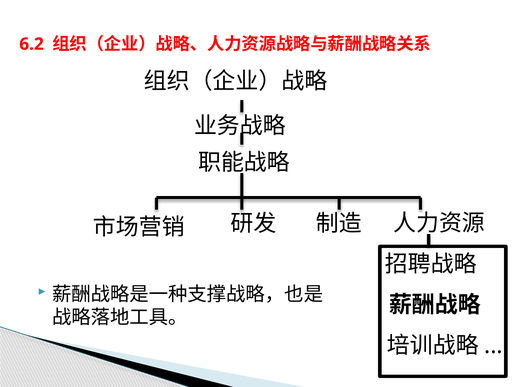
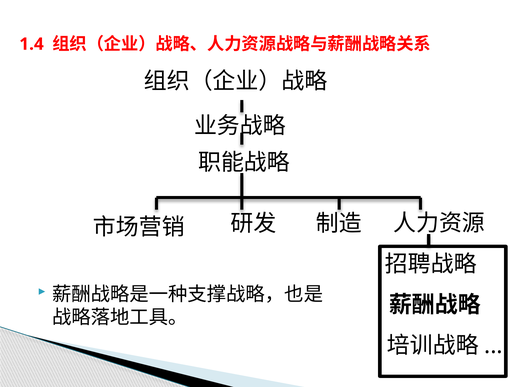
6.2: 6.2 -> 1.4
